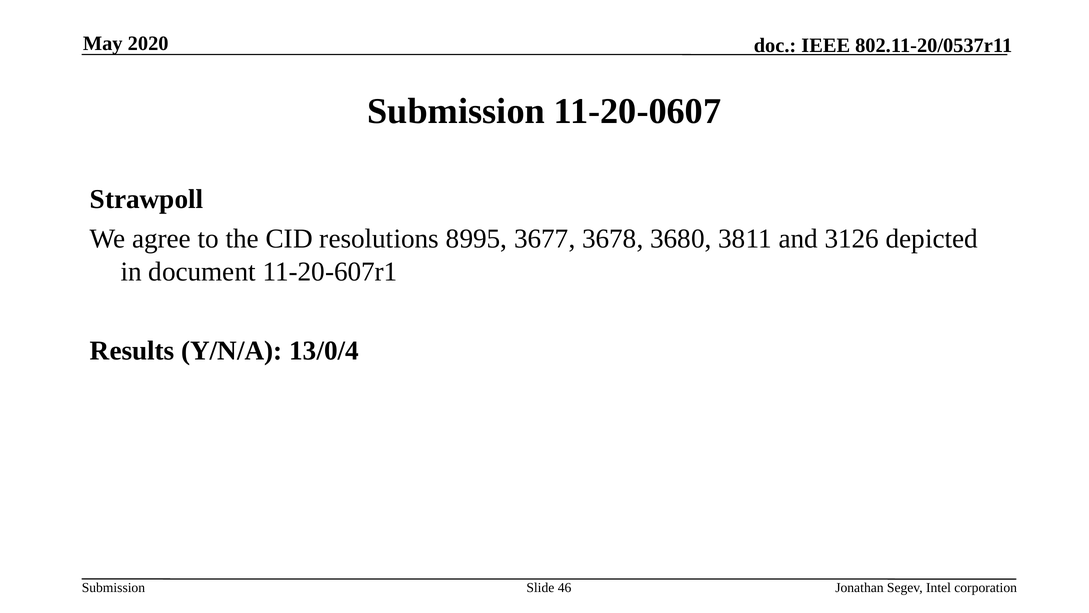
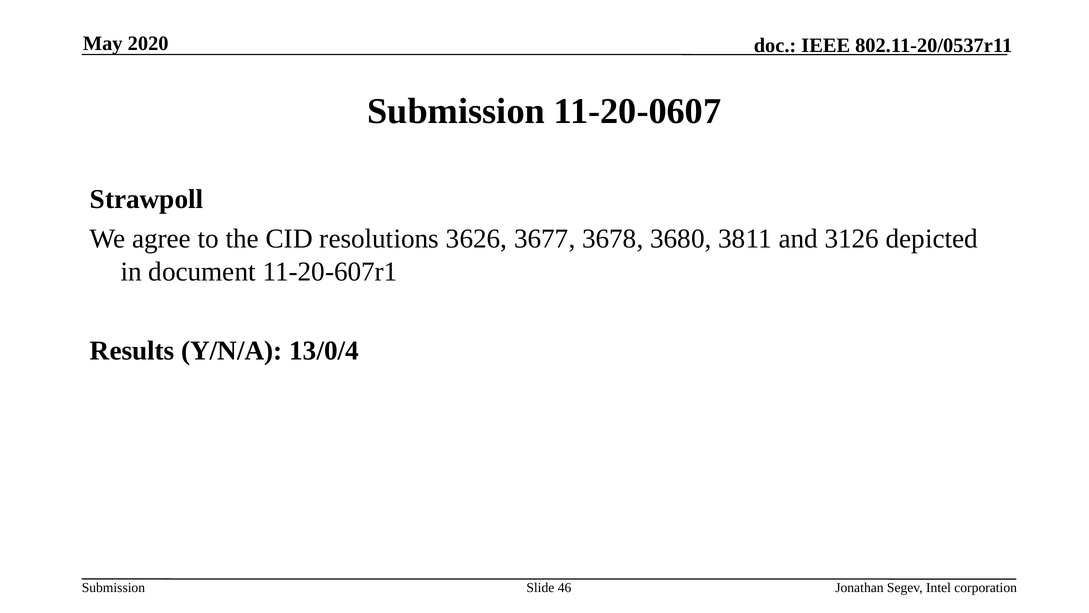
8995: 8995 -> 3626
